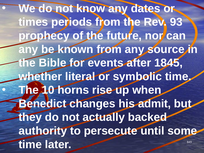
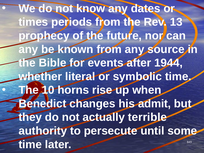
93: 93 -> 13
1845: 1845 -> 1944
backed: backed -> terrible
